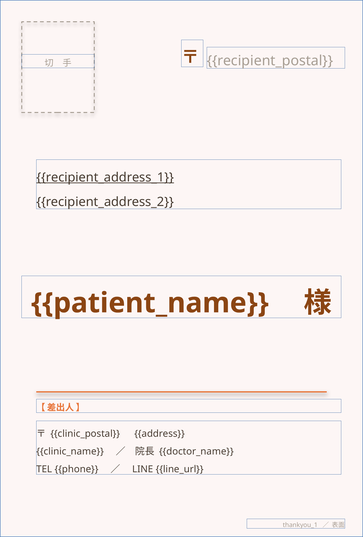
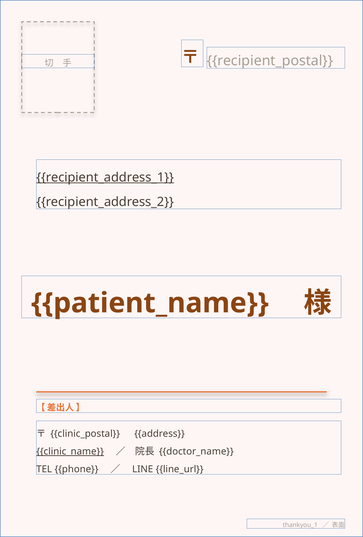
clinic_name underline: none -> present
